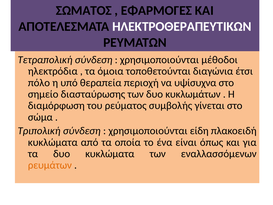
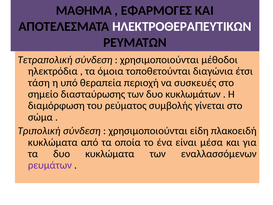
ΣΩΜΑΤΟΣ: ΣΩΜΑΤΟΣ -> ΜΑΘΗΜΑ
πόλο: πόλο -> τάση
υψίσυχνα: υψίσυχνα -> συσκευές
όπως: όπως -> μέσα
ρευμάτων colour: orange -> purple
